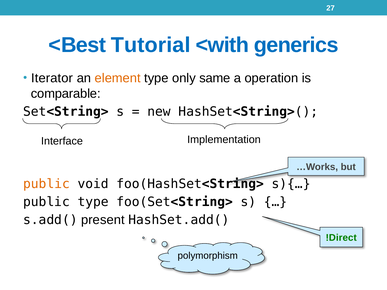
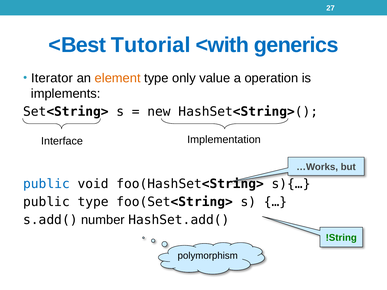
same: same -> value
comparable: comparable -> implements
public at (47, 184) colour: orange -> blue
present: present -> number
Direct: Direct -> String
